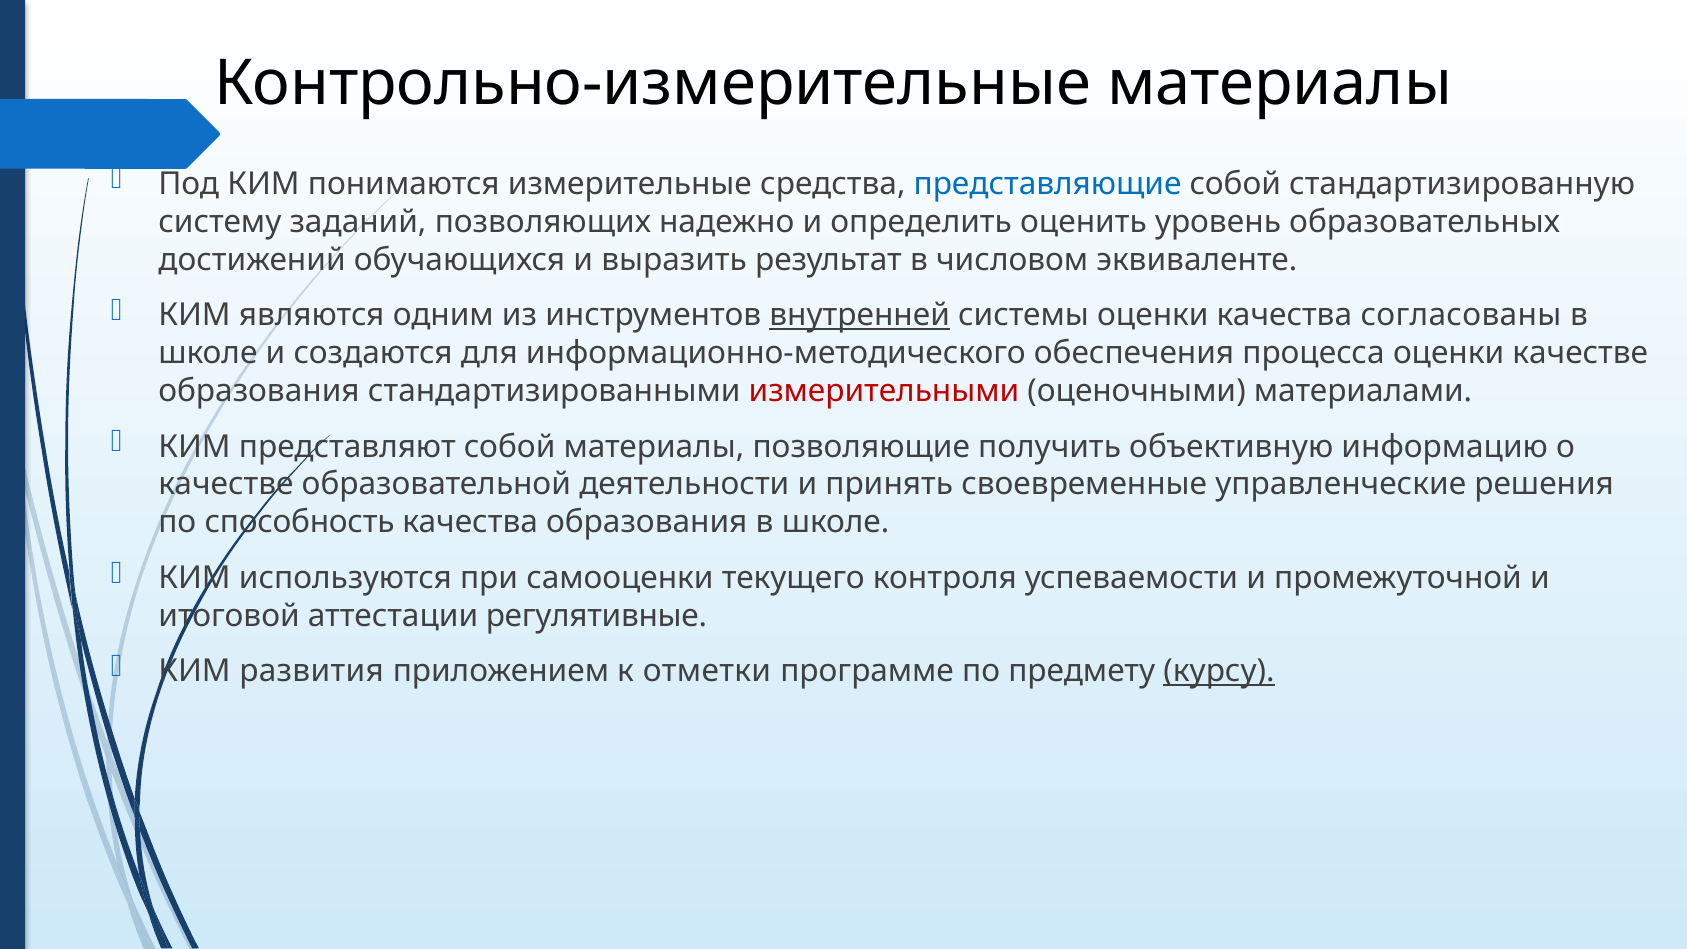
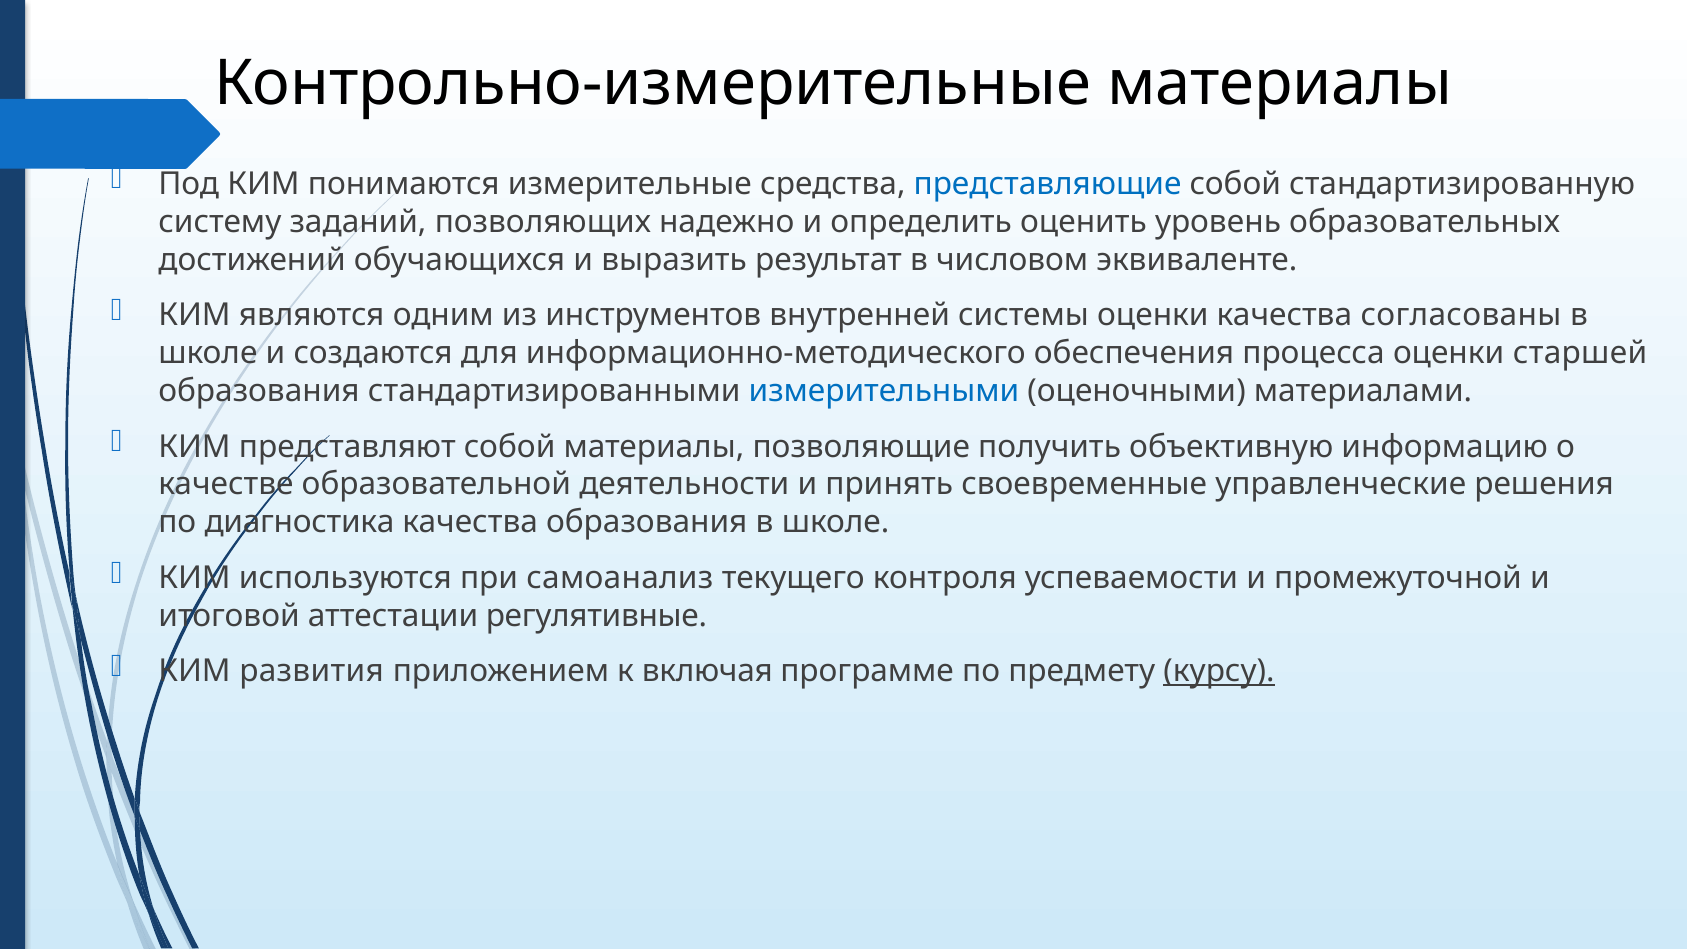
внутренней underline: present -> none
оценки качестве: качестве -> старшей
измерительными colour: red -> blue
способность: способность -> диагностика
самооценки: самооценки -> самоанализ
отметки: отметки -> включая
